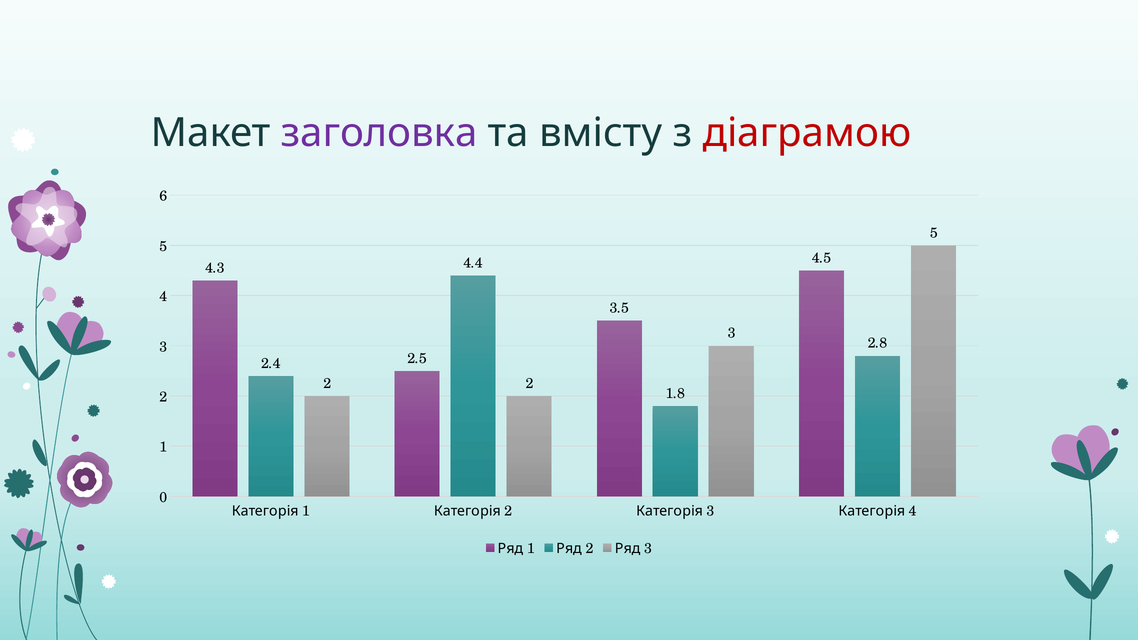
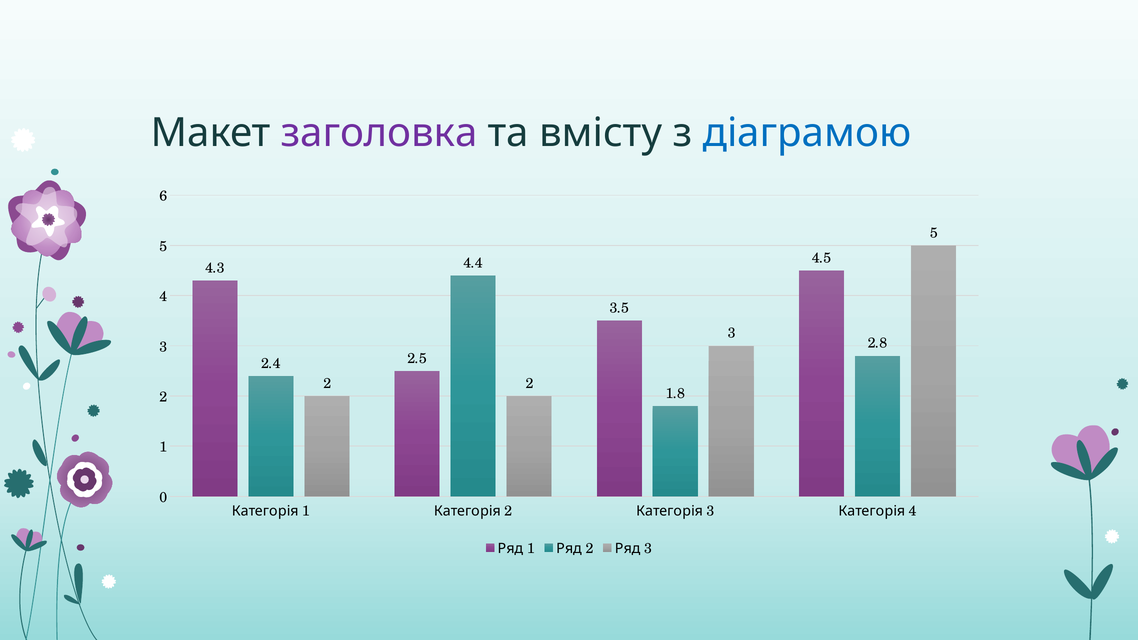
діаграмою colour: red -> blue
